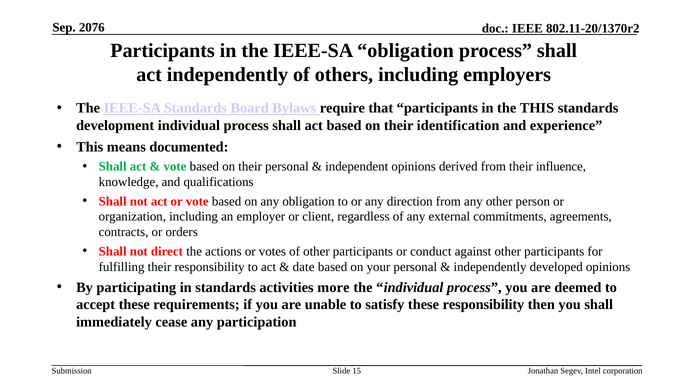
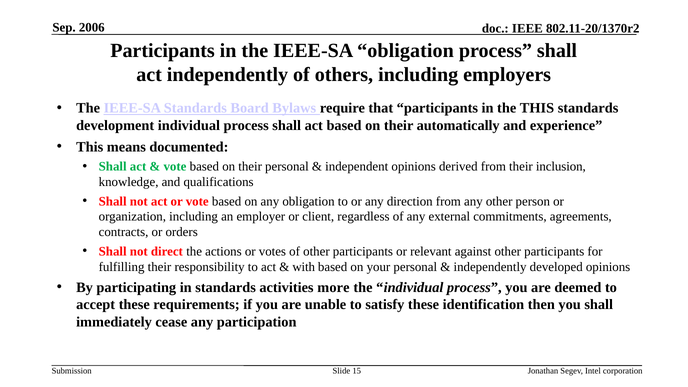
2076: 2076 -> 2006
identification: identification -> automatically
influence: influence -> inclusion
conduct: conduct -> relevant
date: date -> with
these responsibility: responsibility -> identification
